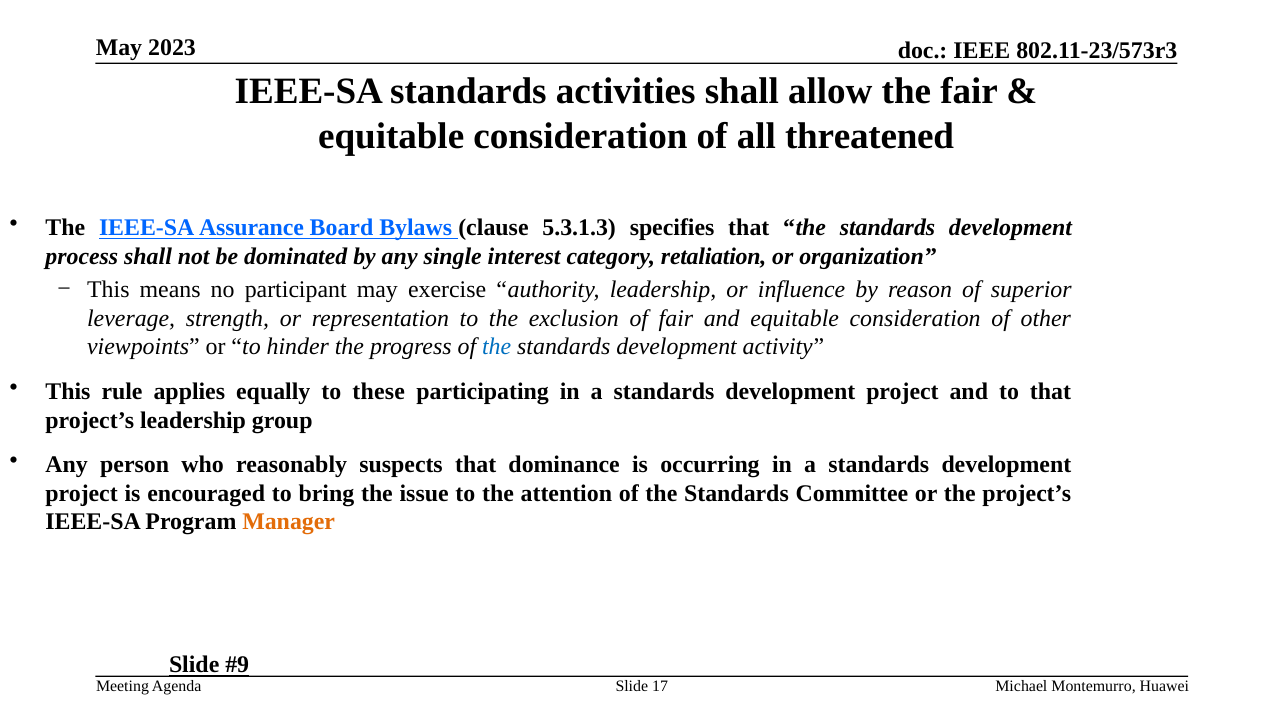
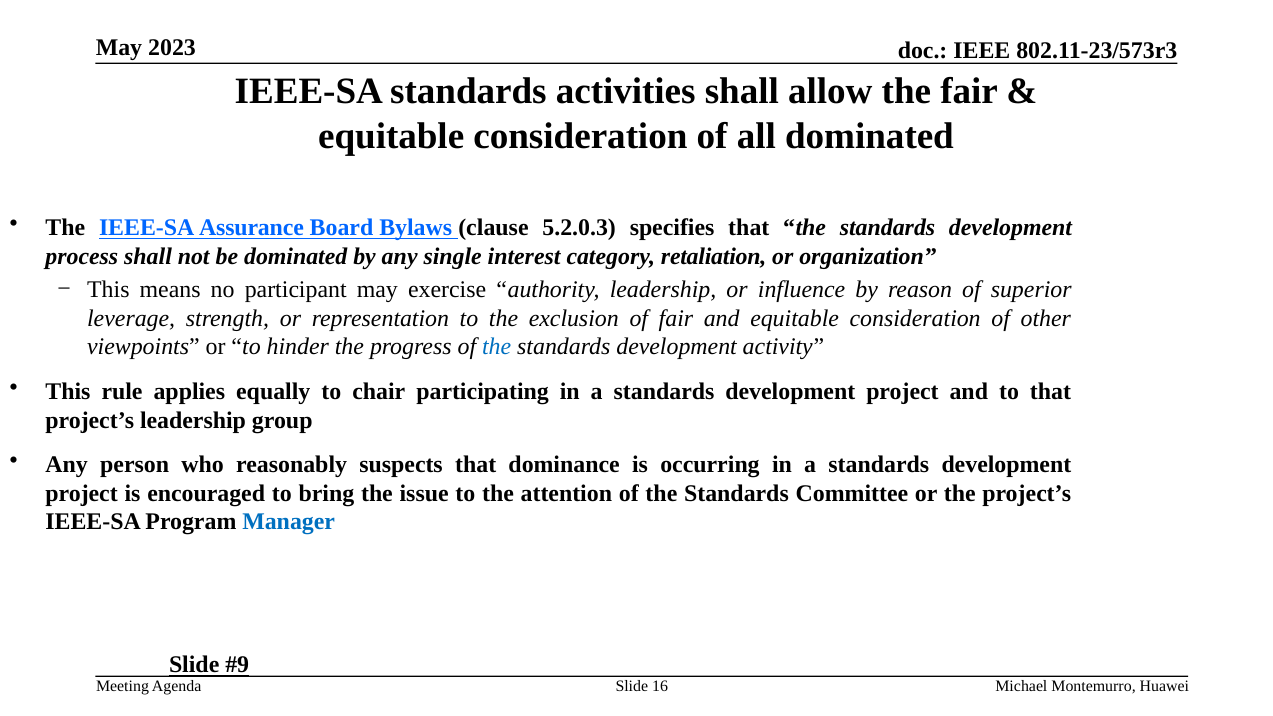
all threatened: threatened -> dominated
5.3.1.3: 5.3.1.3 -> 5.2.0.3
these: these -> chair
Manager colour: orange -> blue
17: 17 -> 16
